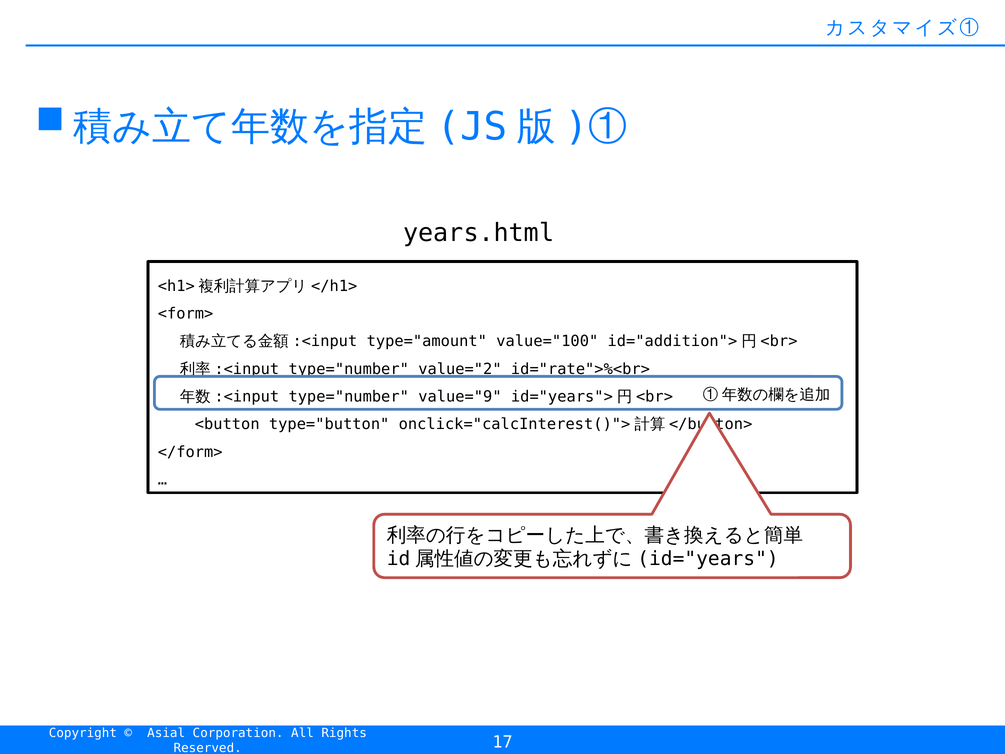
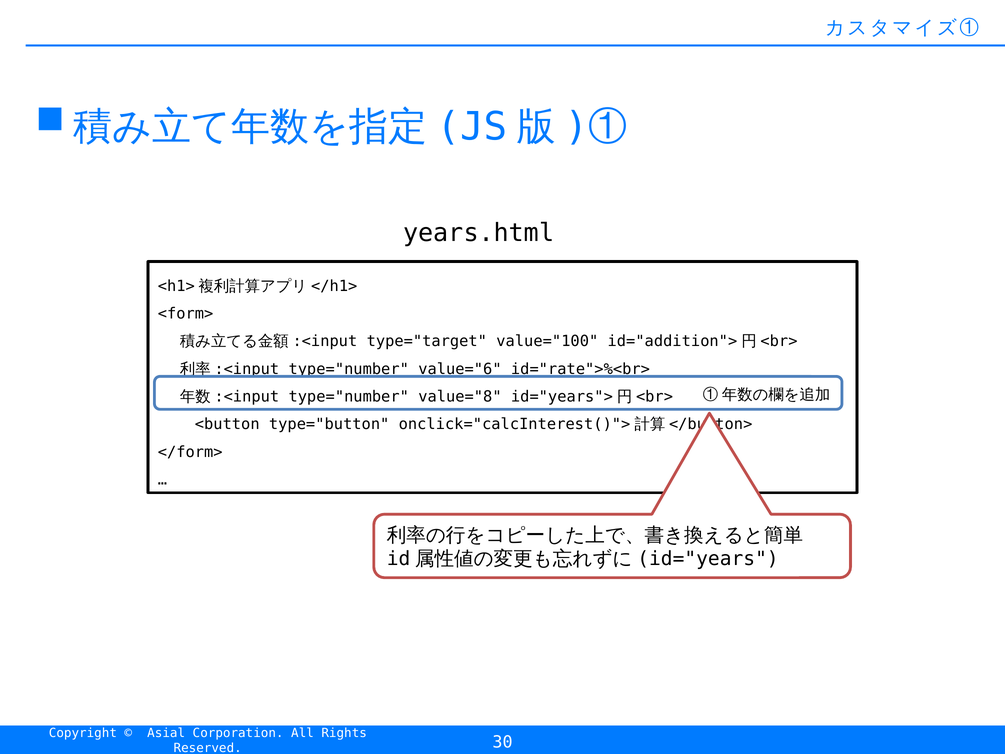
type="amount: type="amount -> type="target
value="2: value="2 -> value="6
value="9: value="9 -> value="8
17: 17 -> 30
